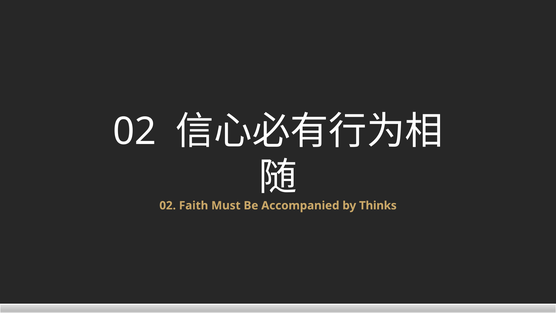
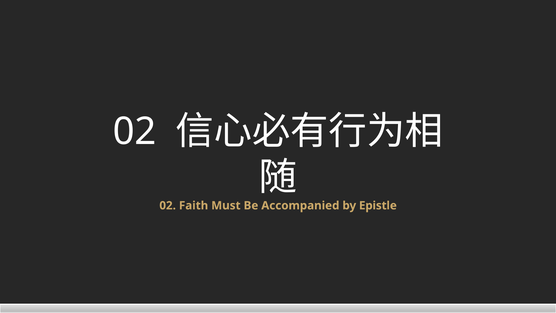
Thinks: Thinks -> Epistle
